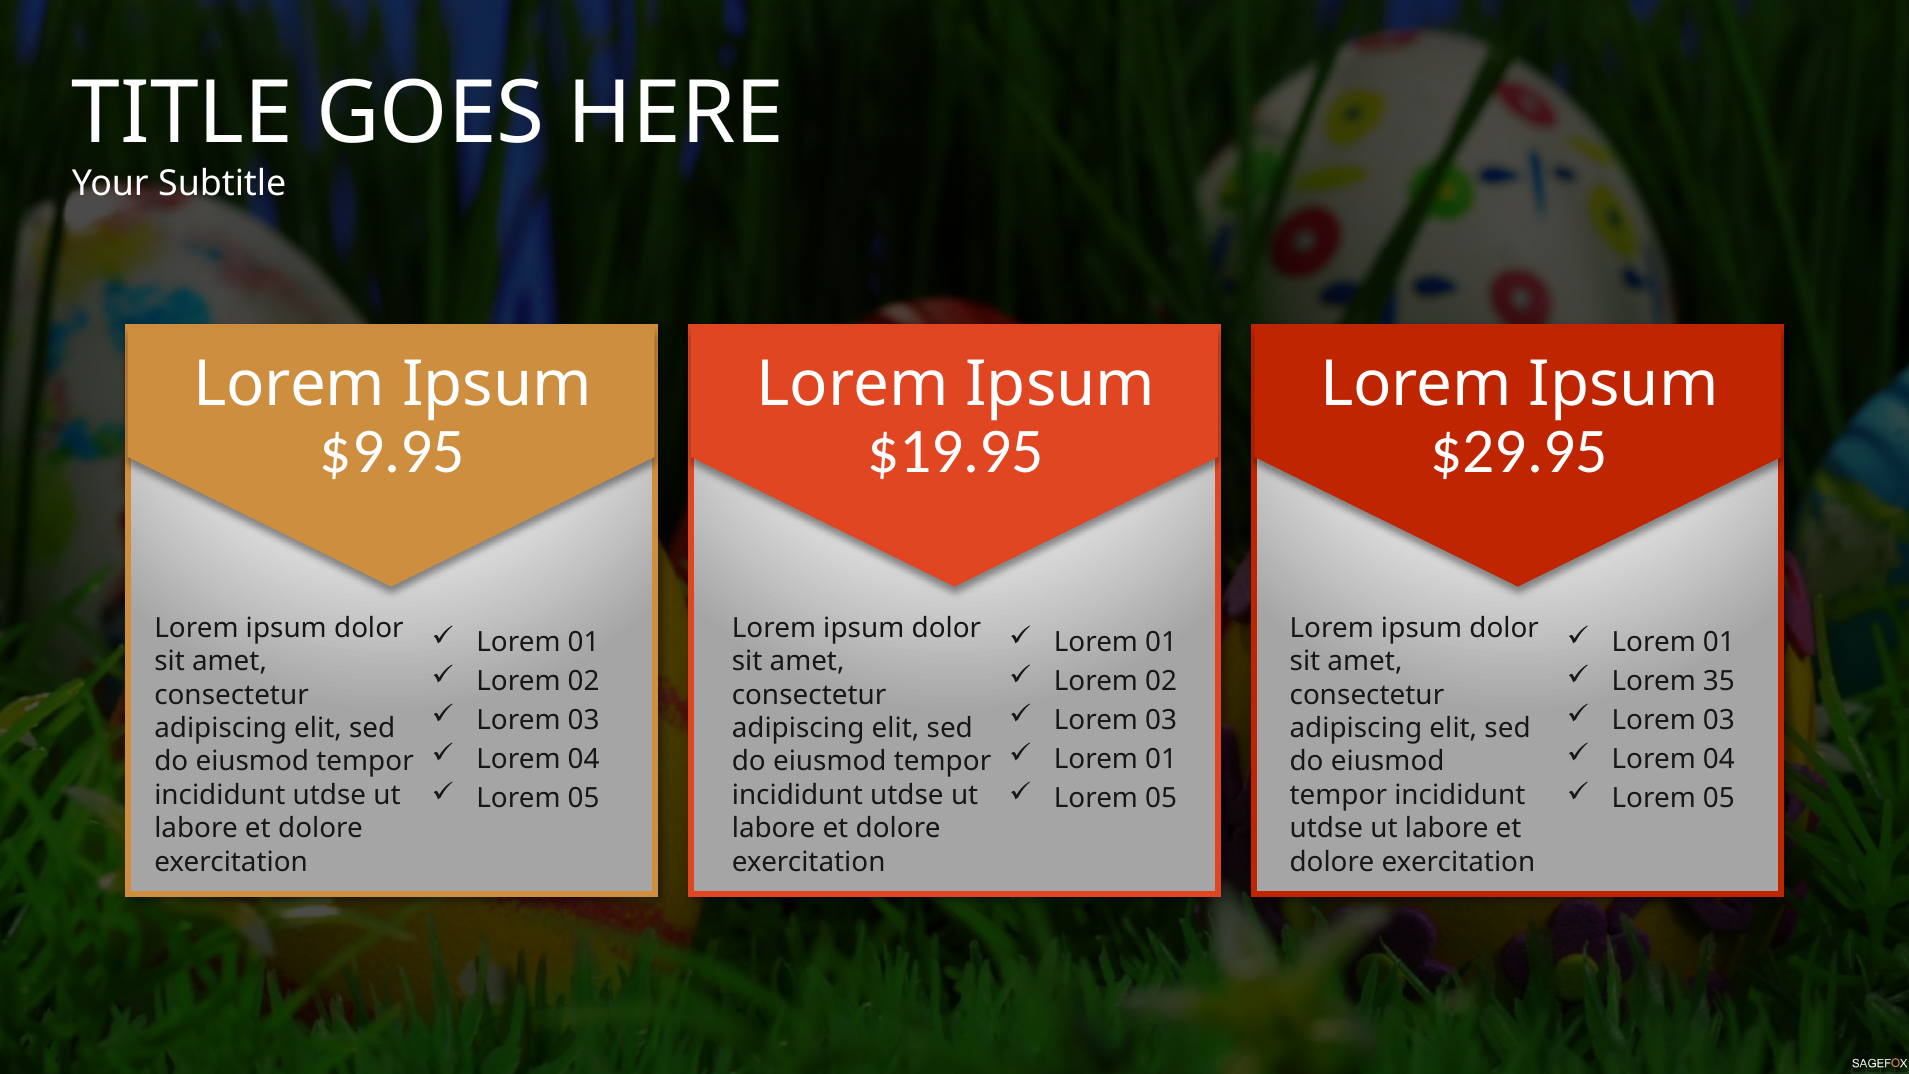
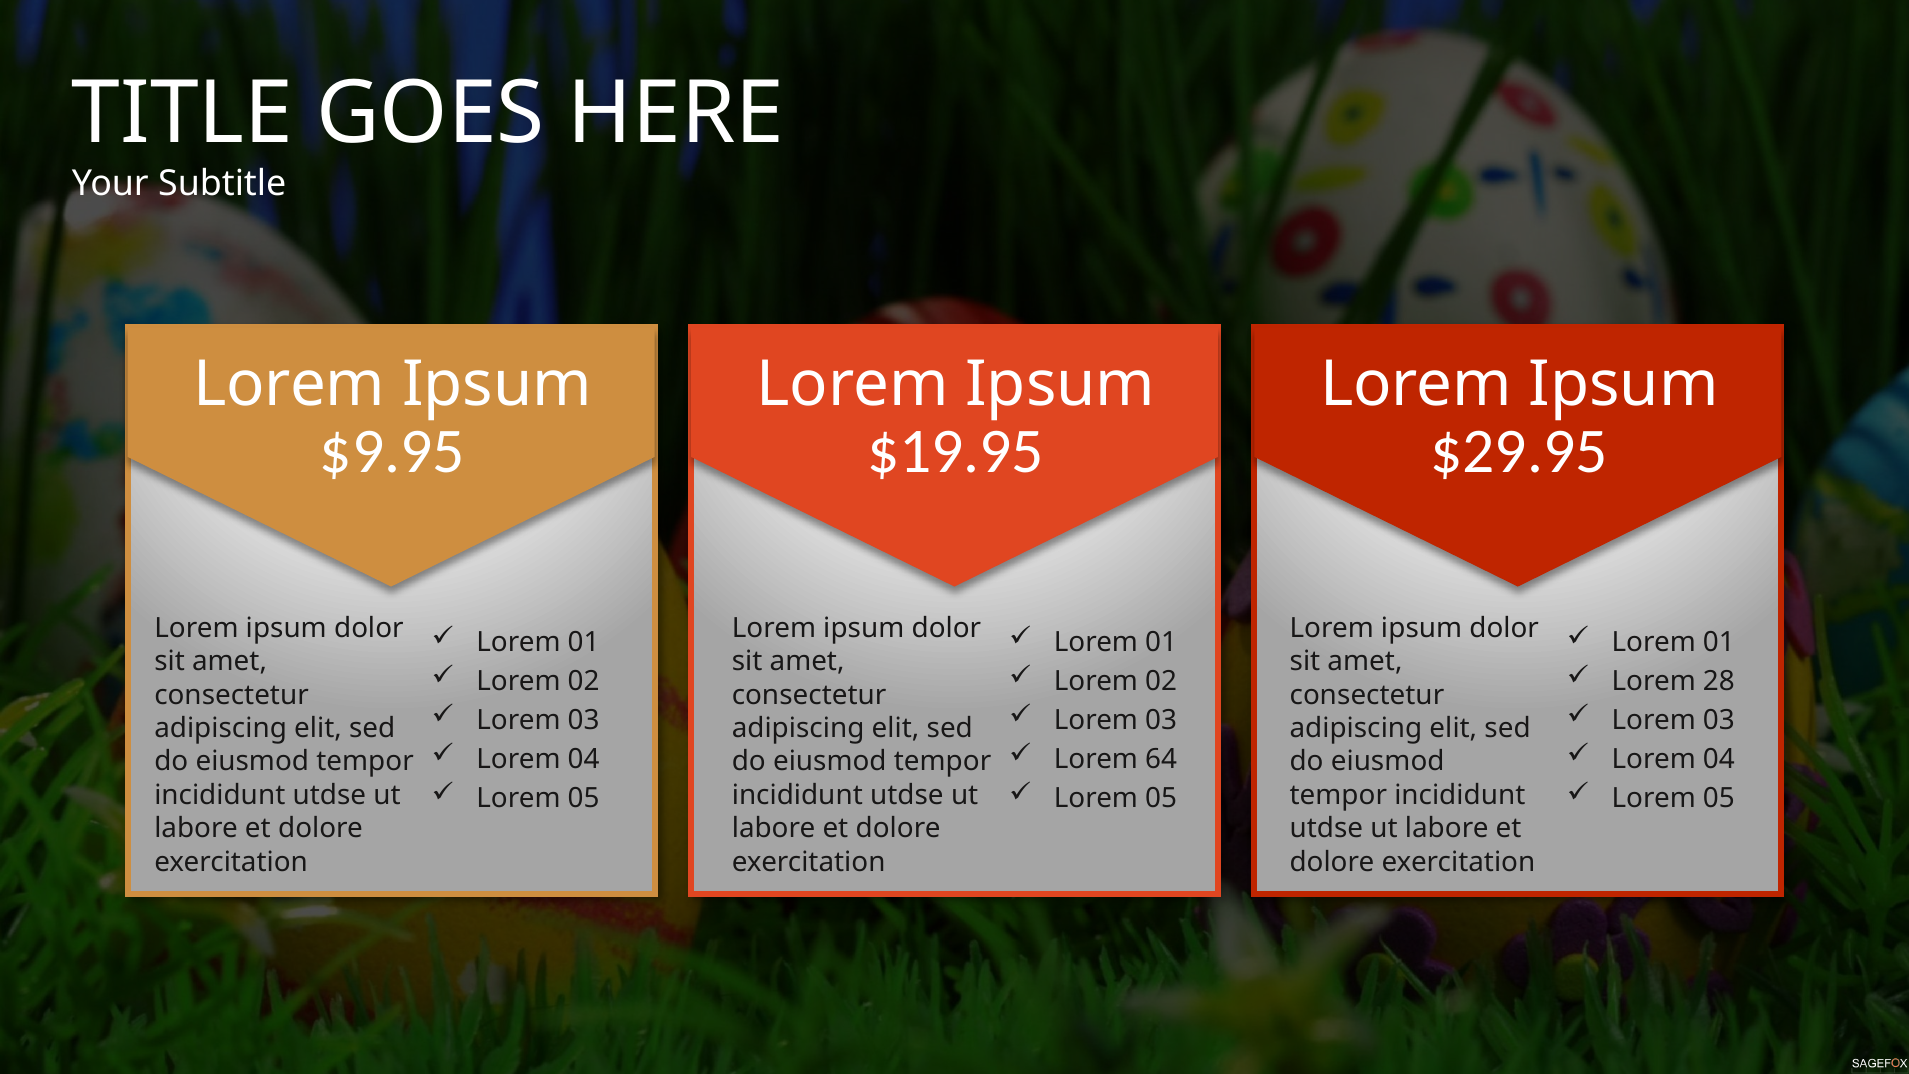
35: 35 -> 28
01 at (1161, 760): 01 -> 64
